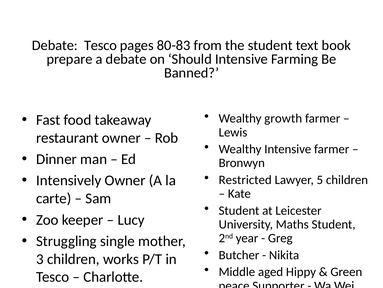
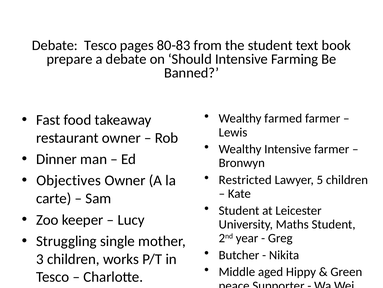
growth: growth -> farmed
Intensively: Intensively -> Objectives
